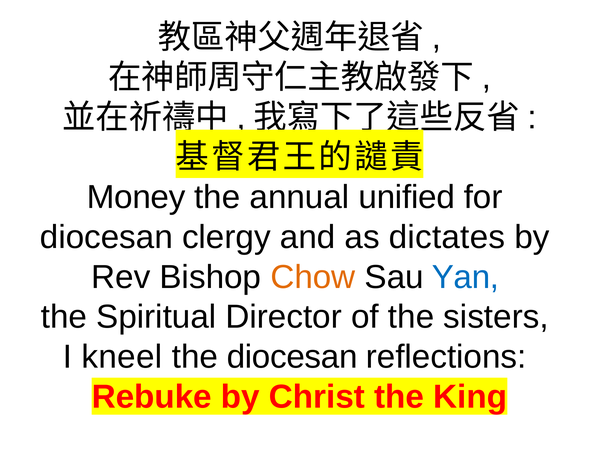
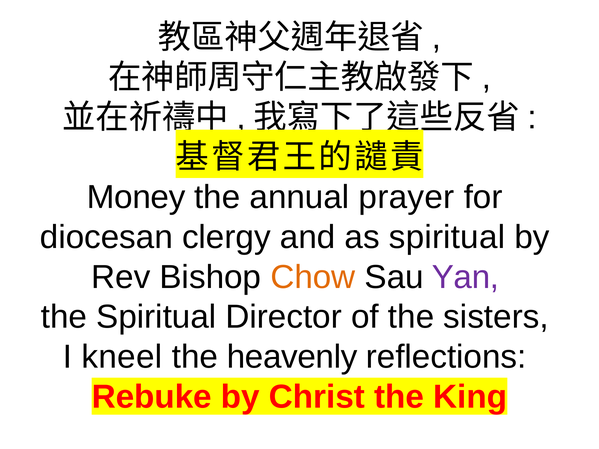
unified: unified -> prayer
as dictates: dictates -> spiritual
Yan colour: blue -> purple
the diocesan: diocesan -> heavenly
